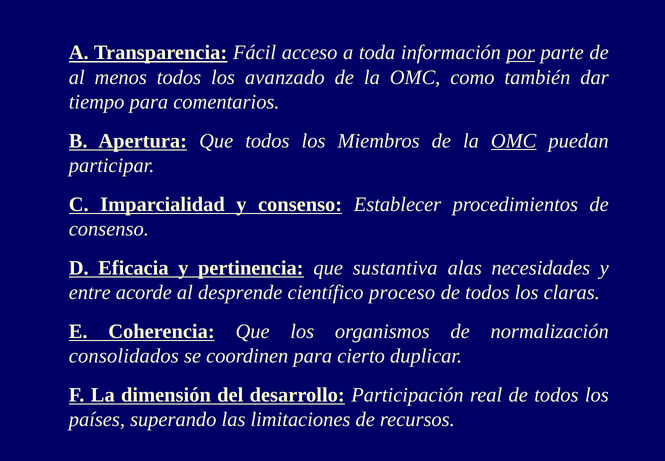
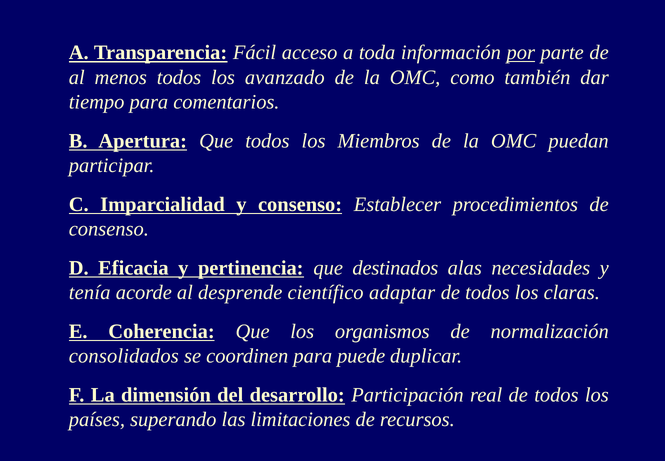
OMC at (514, 141) underline: present -> none
sustantiva: sustantiva -> destinados
entre: entre -> tenía
proceso: proceso -> adaptar
cierto: cierto -> puede
